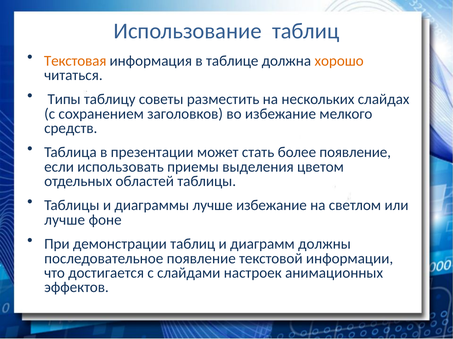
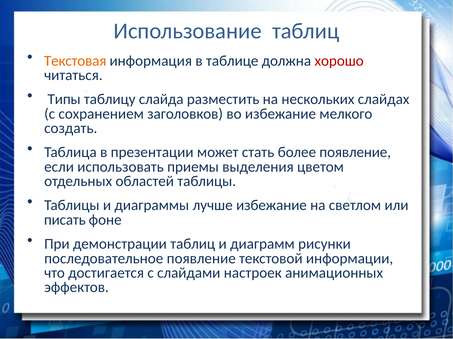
хорошо colour: orange -> red
советы: советы -> слайда
средств: средств -> создать
лучше at (65, 220): лучше -> писать
должны: должны -> рисунки
